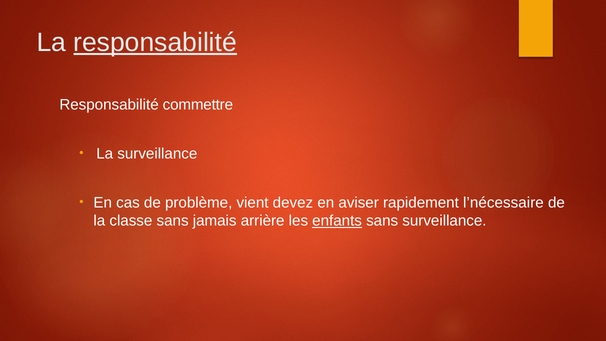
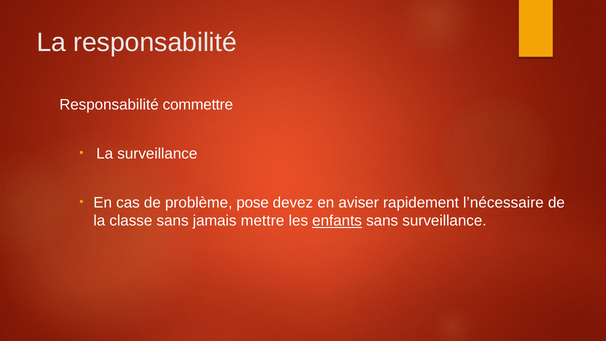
responsabilité at (155, 43) underline: present -> none
vient: vient -> pose
arrière: arrière -> mettre
